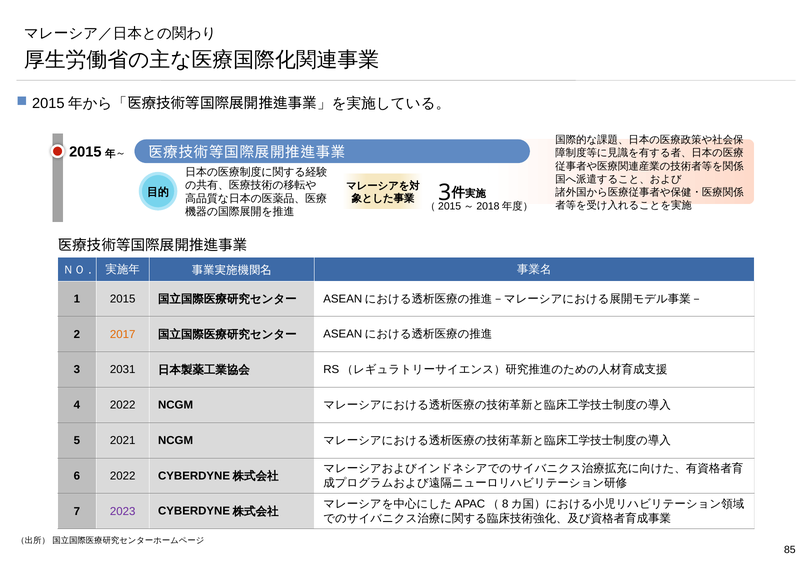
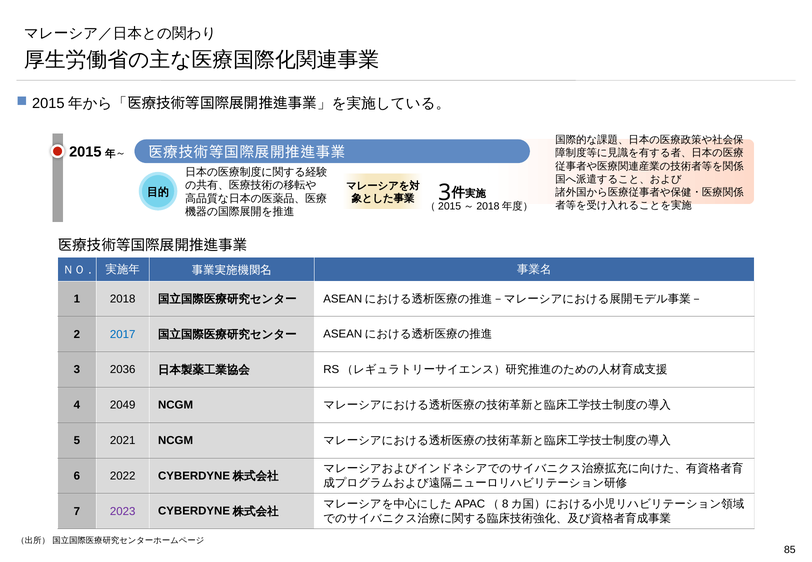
1 2015: 2015 -> 2018
2017 colour: orange -> blue
2031: 2031 -> 2036
4 2022: 2022 -> 2049
